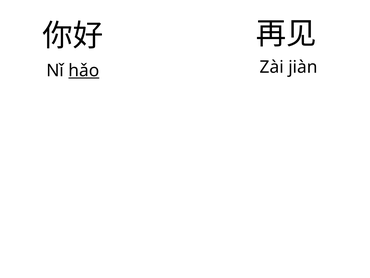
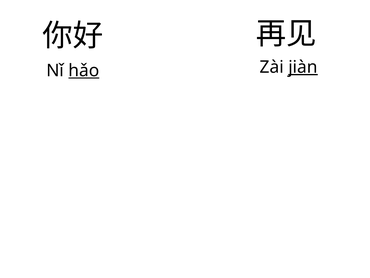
jiàn underline: none -> present
